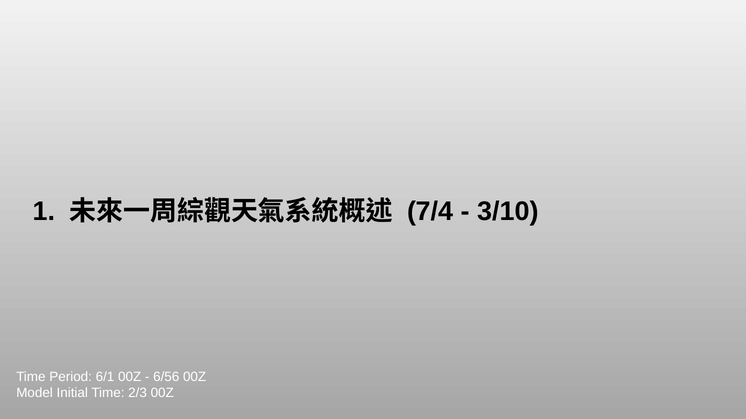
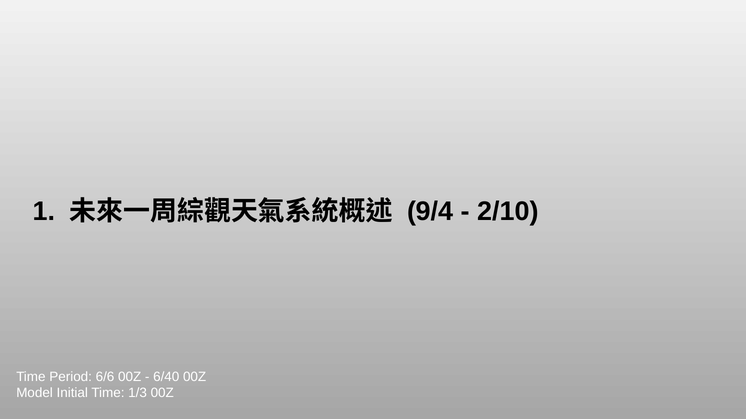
7/4: 7/4 -> 9/4
3/10: 3/10 -> 2/10
6/1: 6/1 -> 6/6
6/56: 6/56 -> 6/40
2/3: 2/3 -> 1/3
